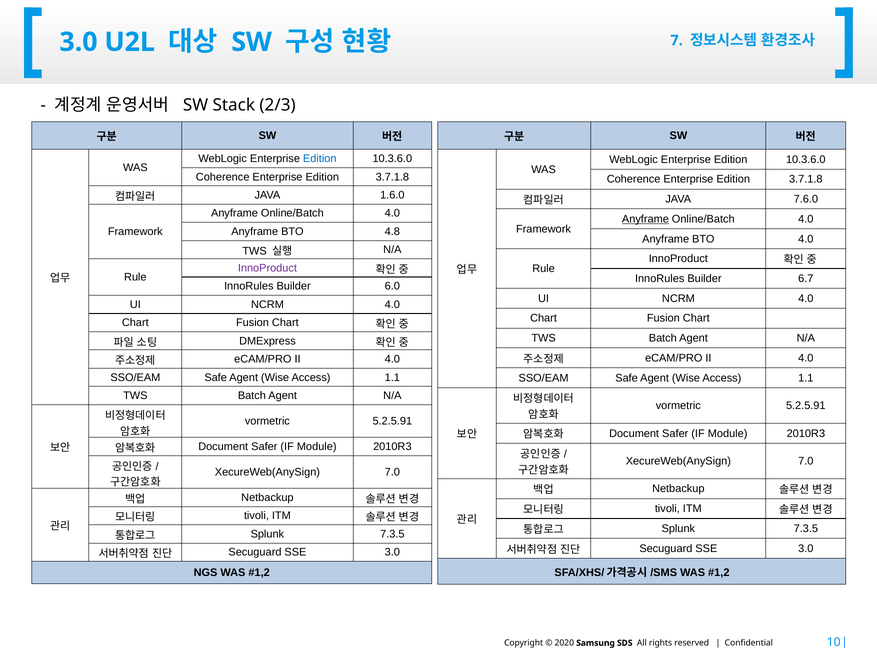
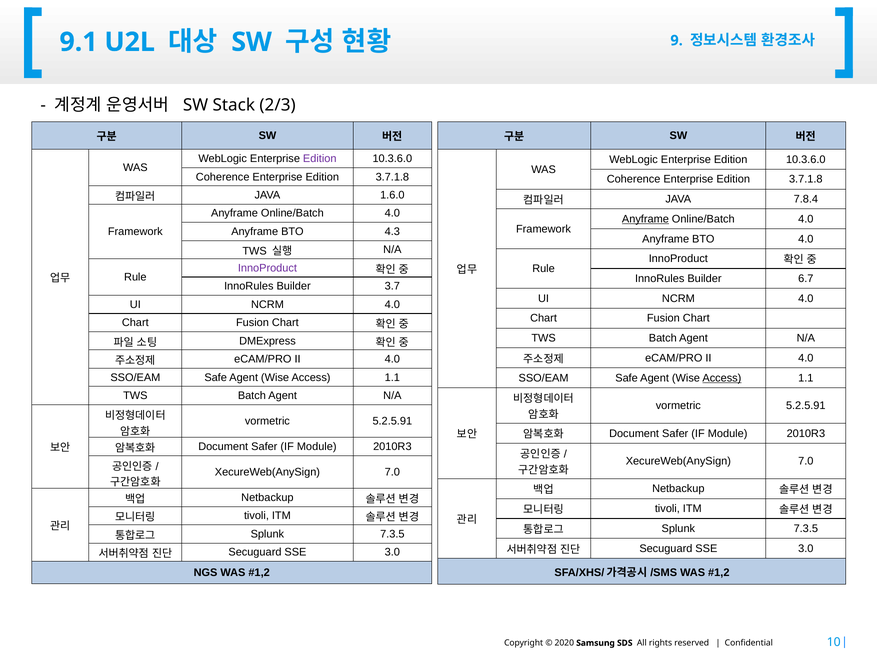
3.0 at (79, 42): 3.0 -> 9.1
7: 7 -> 9
Edition at (320, 159) colour: blue -> purple
7.6.0: 7.6.0 -> 7.8.4
4.8: 4.8 -> 4.3
6.0: 6.0 -> 3.7
Access at (722, 378) underline: none -> present
